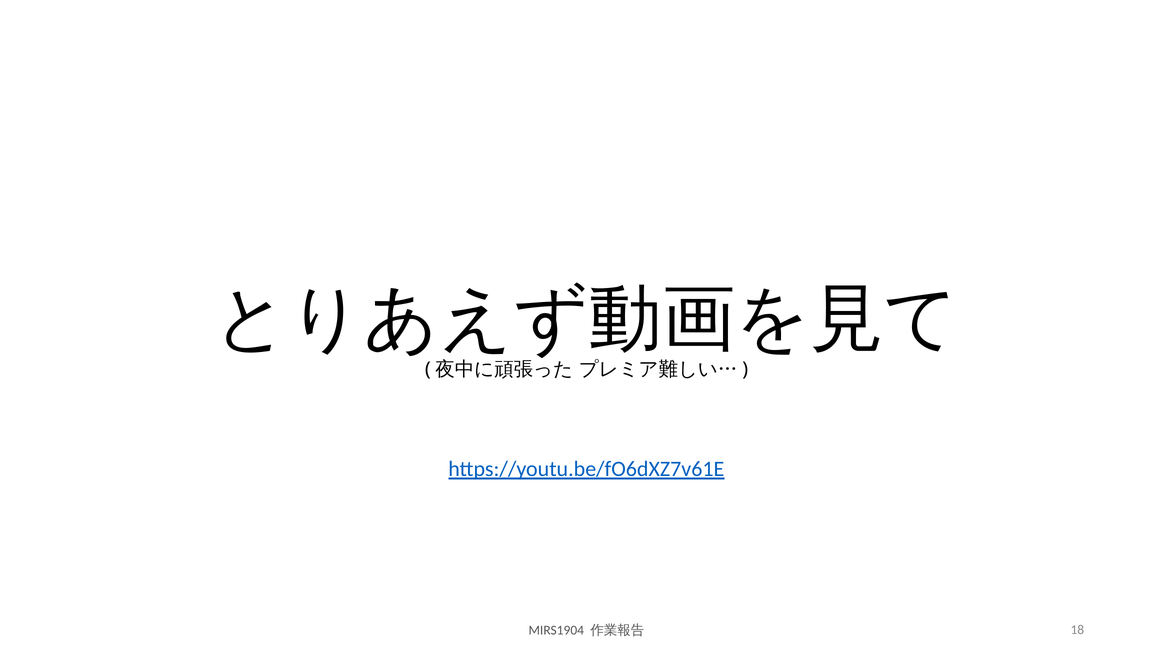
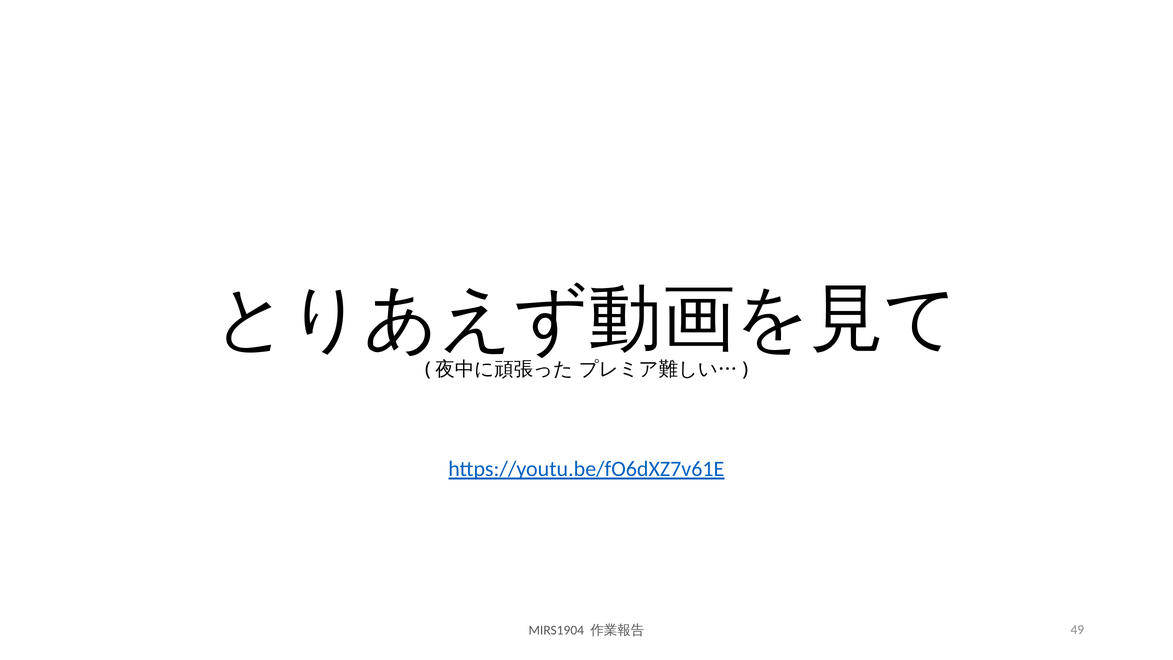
18: 18 -> 49
